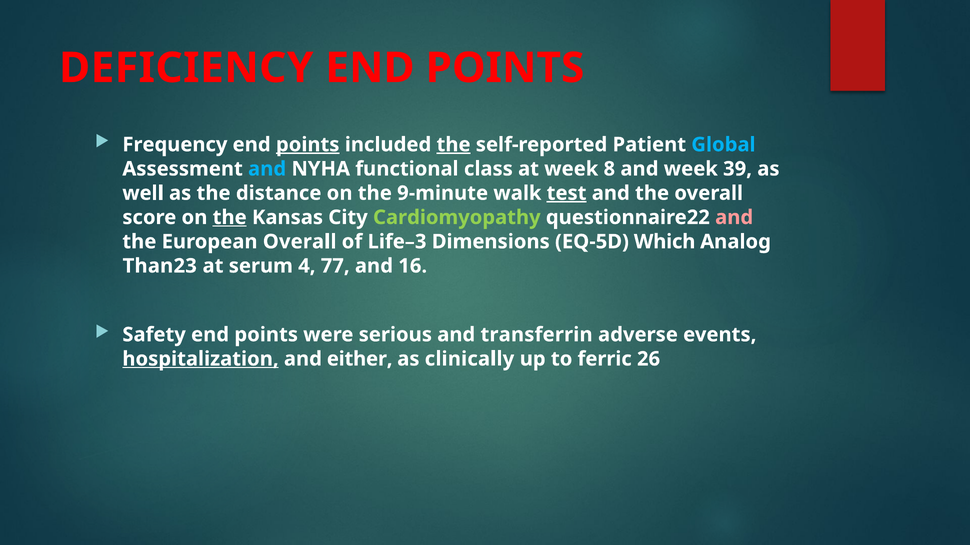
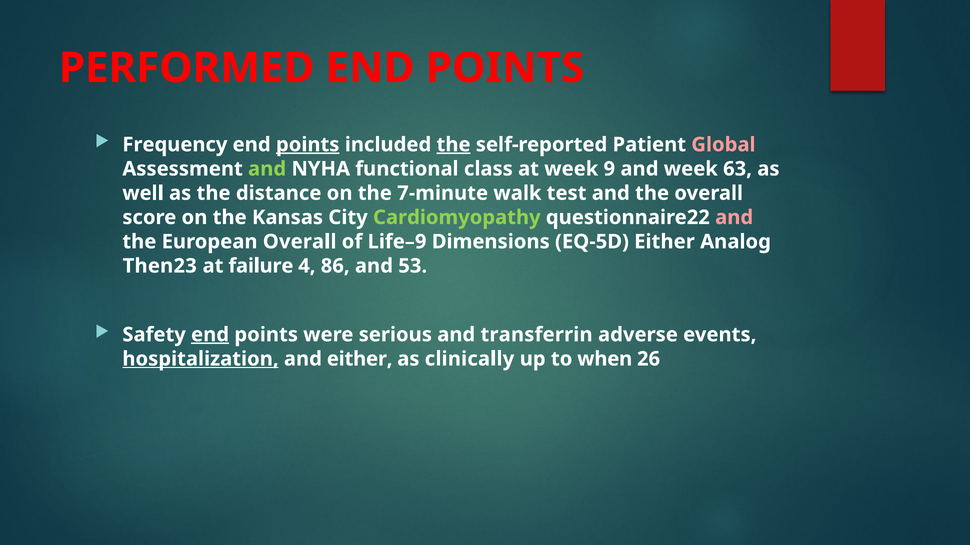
DEFICIENCY: DEFICIENCY -> PERFORMED
Global colour: light blue -> pink
and at (267, 169) colour: light blue -> light green
8: 8 -> 9
39: 39 -> 63
9-minute: 9-minute -> 7-minute
test underline: present -> none
the at (230, 218) underline: present -> none
Life–3: Life–3 -> Life–9
EQ-5D Which: Which -> Either
Than23: Than23 -> Then23
serum: serum -> failure
77: 77 -> 86
16: 16 -> 53
end at (210, 335) underline: none -> present
ferric: ferric -> when
